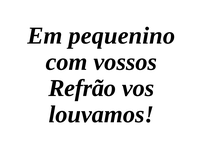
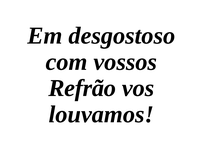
pequenino: pequenino -> desgostoso
